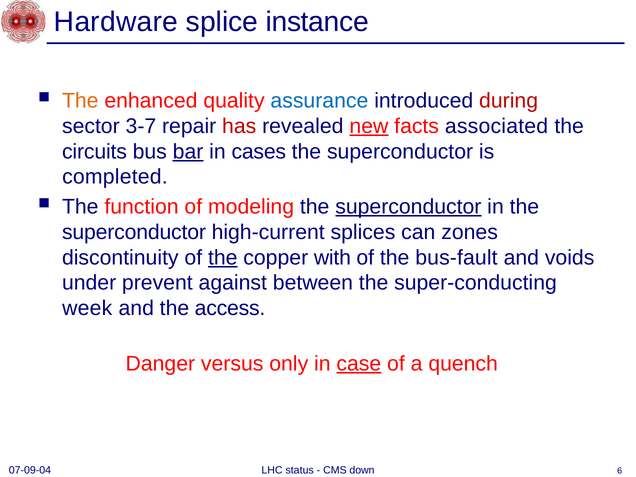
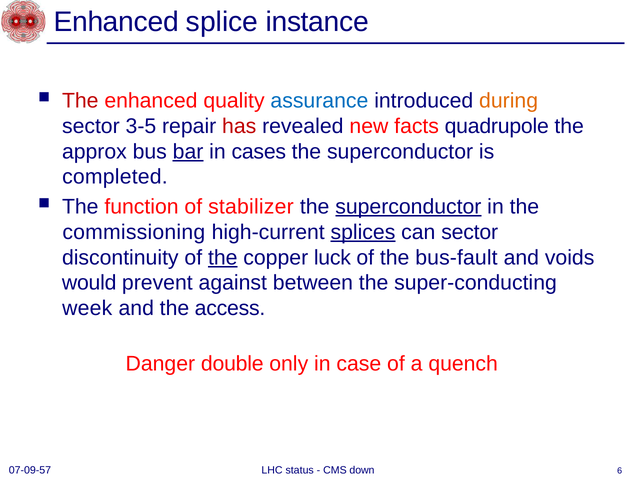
Hardware at (116, 22): Hardware -> Enhanced
The at (80, 101) colour: orange -> red
during colour: red -> orange
3-7: 3-7 -> 3-5
new underline: present -> none
associated: associated -> quadrupole
circuits: circuits -> approx
modeling: modeling -> stabilizer
superconductor at (134, 232): superconductor -> commissioning
splices underline: none -> present
can zones: zones -> sector
with: with -> luck
under: under -> would
versus: versus -> double
case underline: present -> none
07-09-04: 07-09-04 -> 07-09-57
